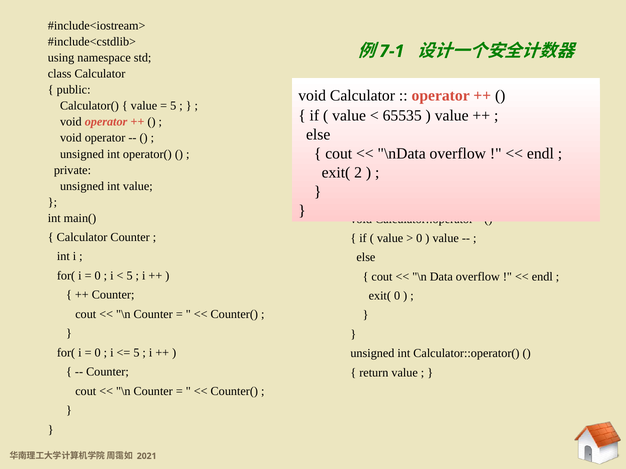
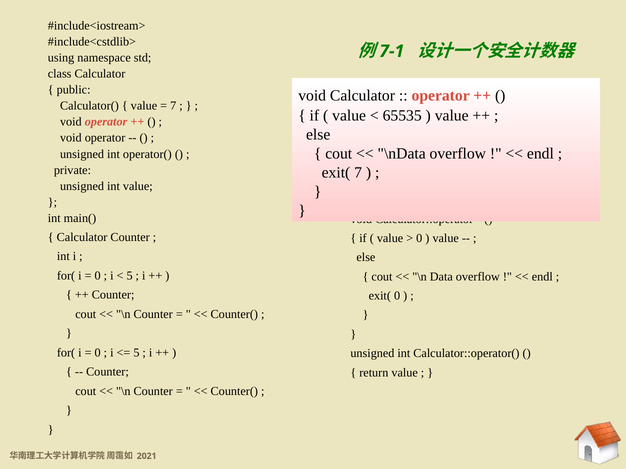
5 at (173, 106): 5 -> 7
exit( 2: 2 -> 7
